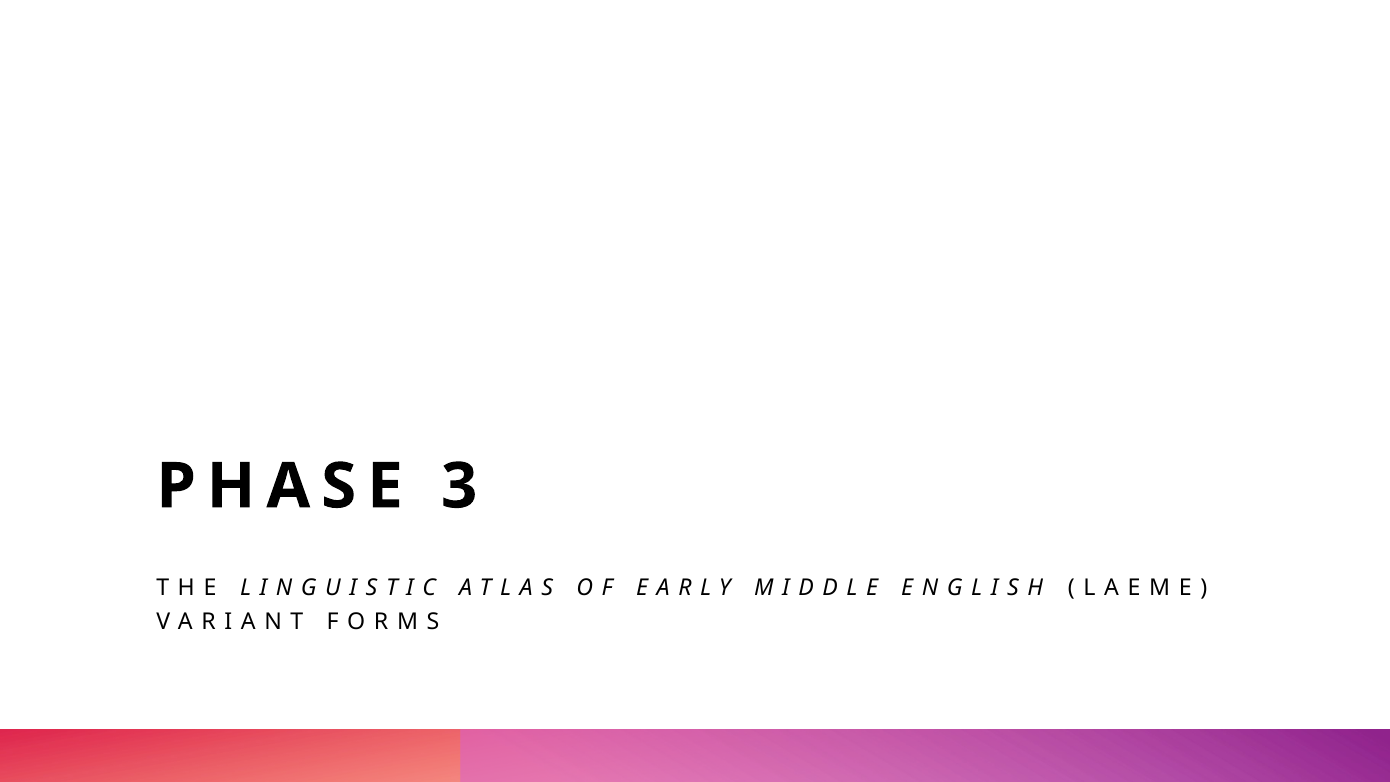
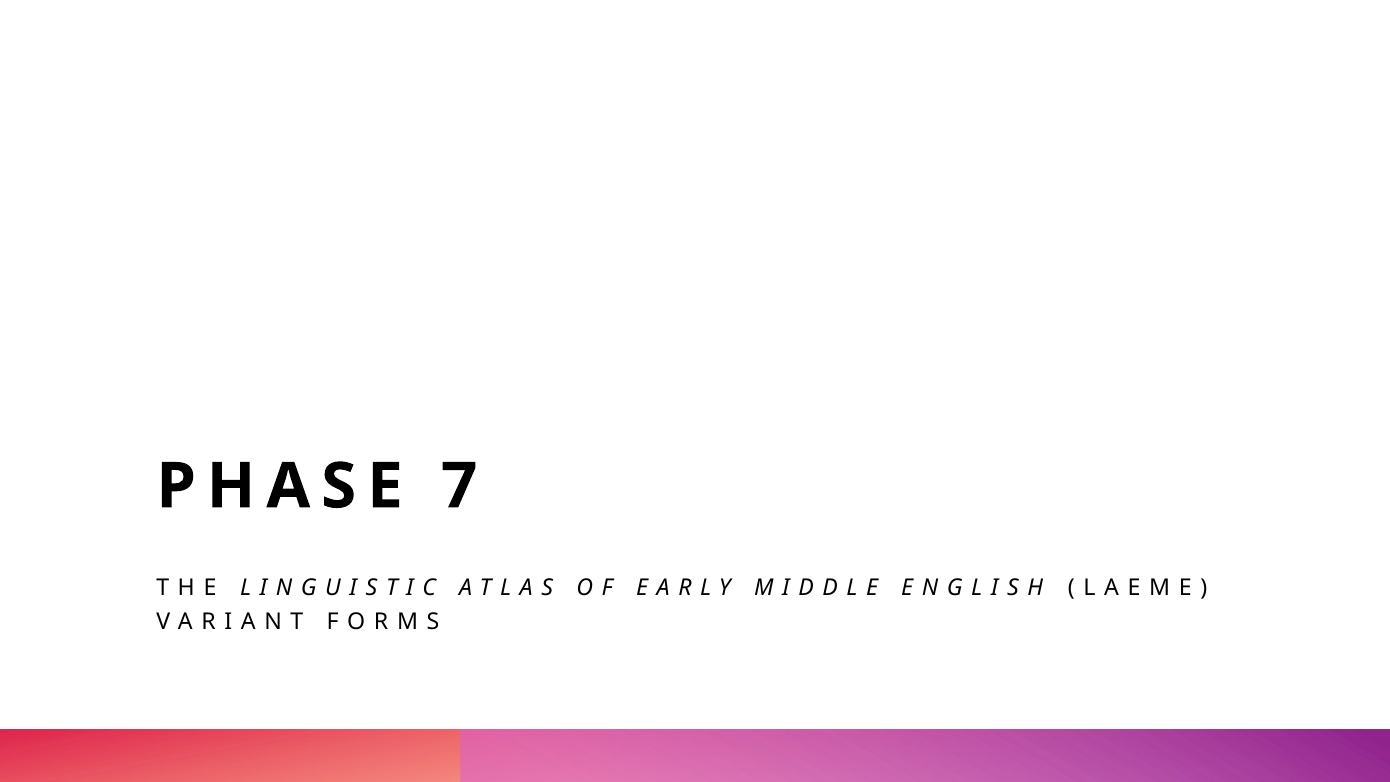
3: 3 -> 7
